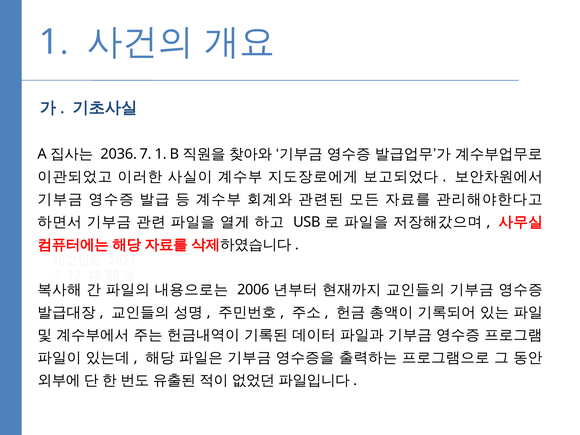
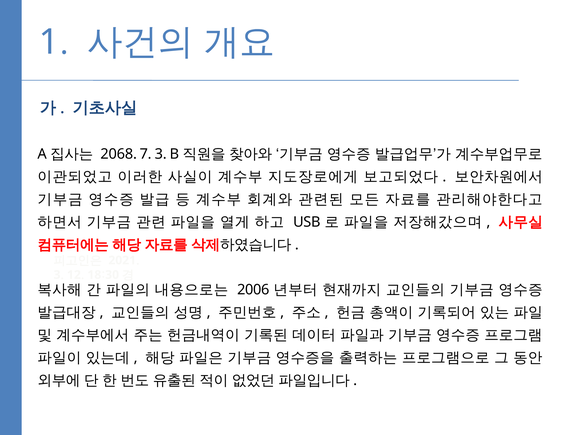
2036: 2036 -> 2068
7 1: 1 -> 3
